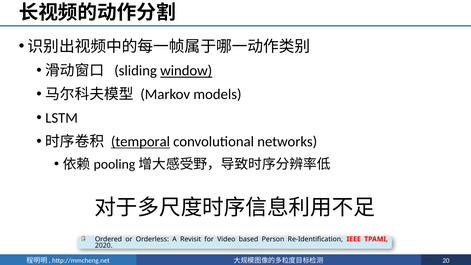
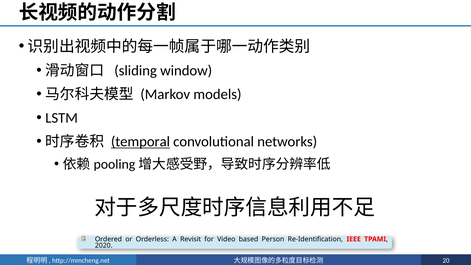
window underline: present -> none
